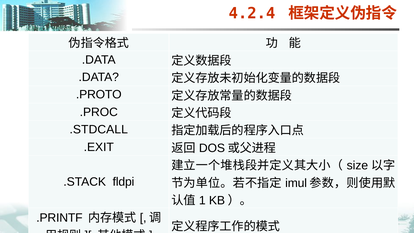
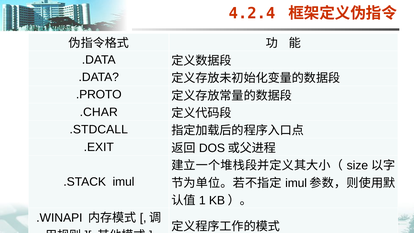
.PROC: .PROC -> .CHAR
.STACK fldpi: fldpi -> imul
.PRINTF: .PRINTF -> .WINAPI
